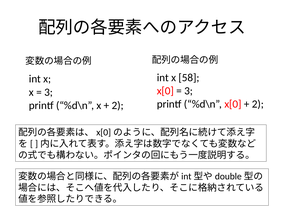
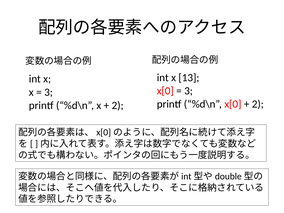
58: 58 -> 13
